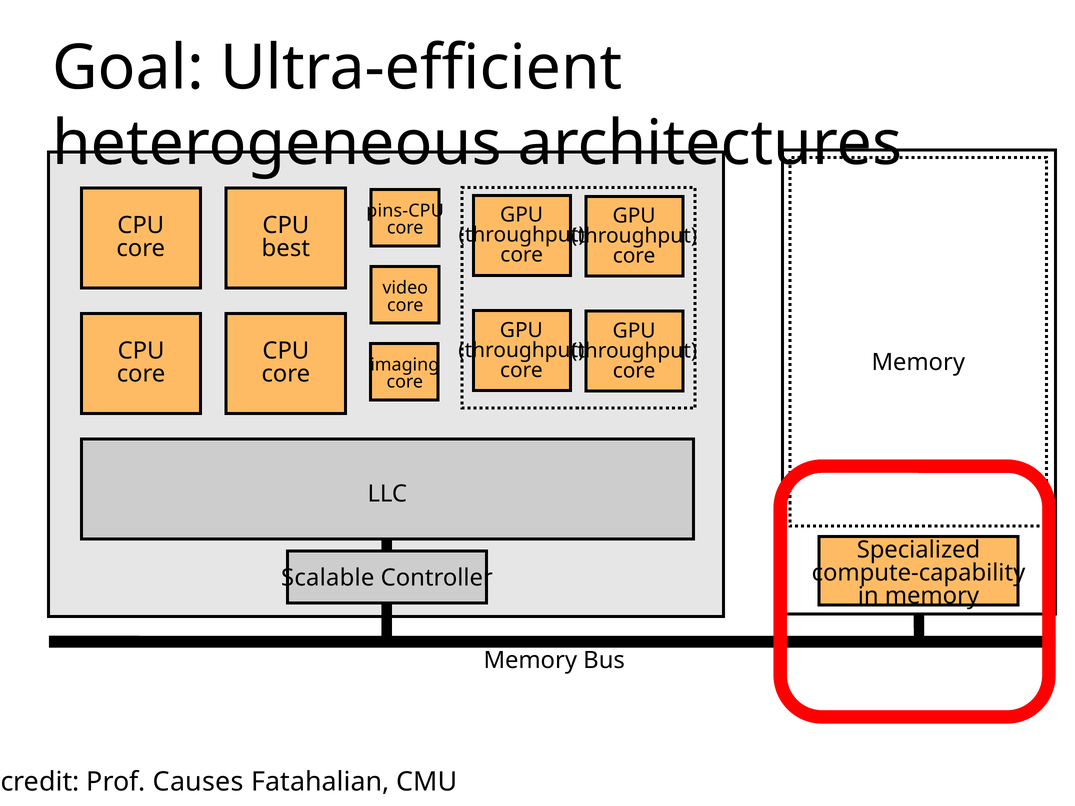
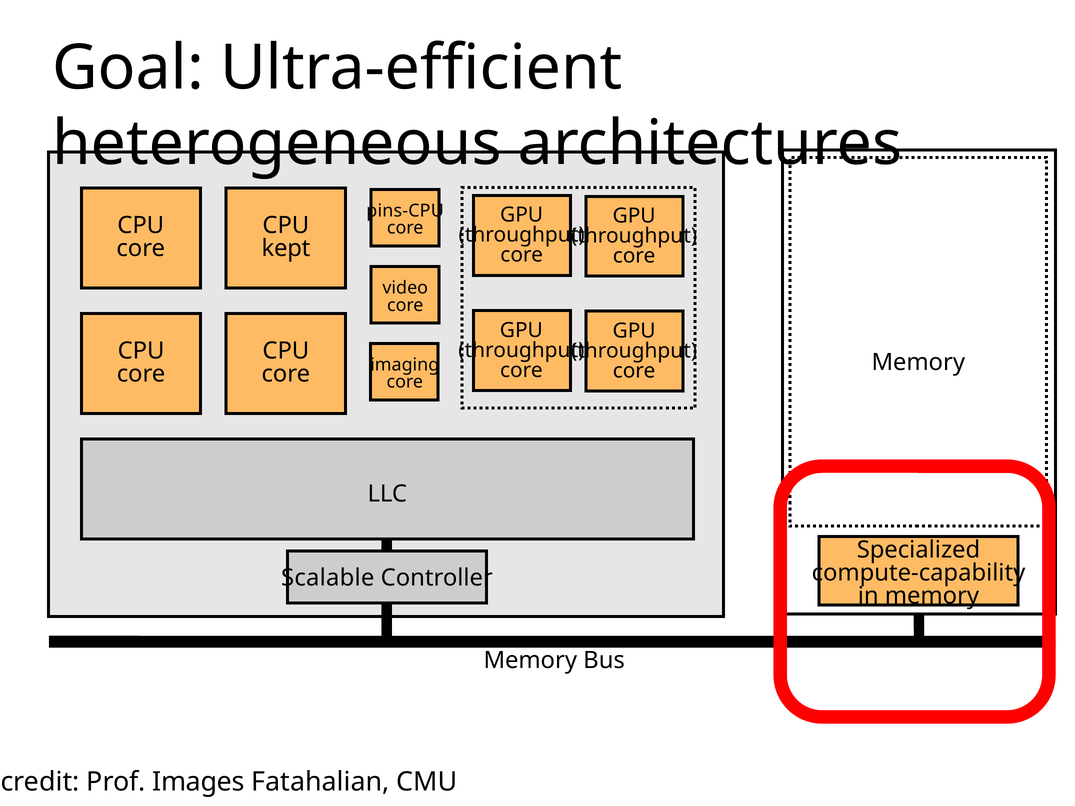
best: best -> kept
Causes: Causes -> Images
